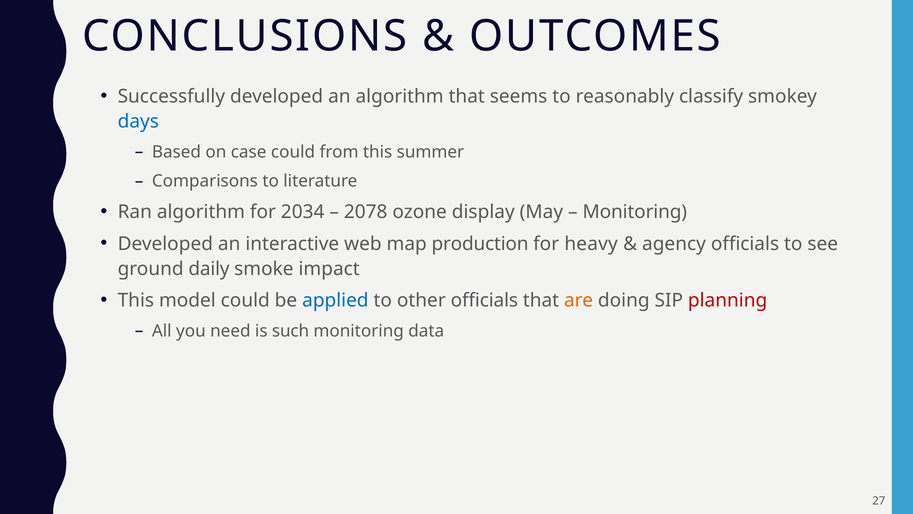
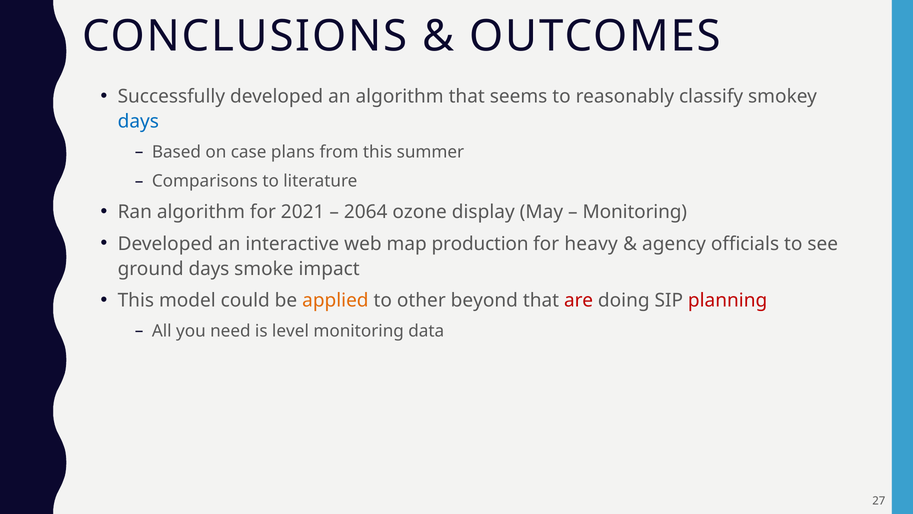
case could: could -> plans
2034: 2034 -> 2021
2078: 2078 -> 2064
ground daily: daily -> days
applied colour: blue -> orange
other officials: officials -> beyond
are colour: orange -> red
such: such -> level
